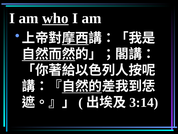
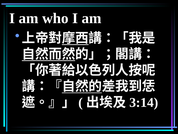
who underline: present -> none
